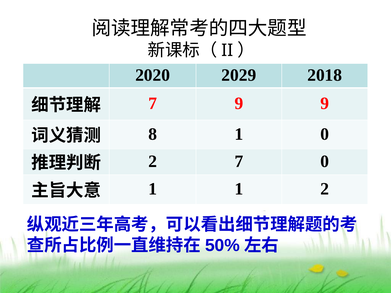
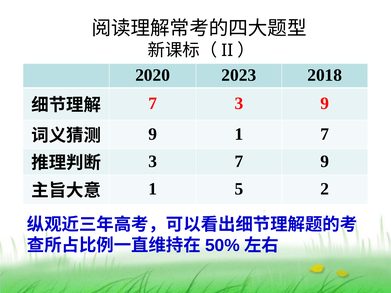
2029: 2029 -> 2023
7 9: 9 -> 3
8 at (153, 134): 8 -> 9
1 0: 0 -> 7
2 at (153, 162): 2 -> 3
7 0: 0 -> 9
1 1: 1 -> 5
